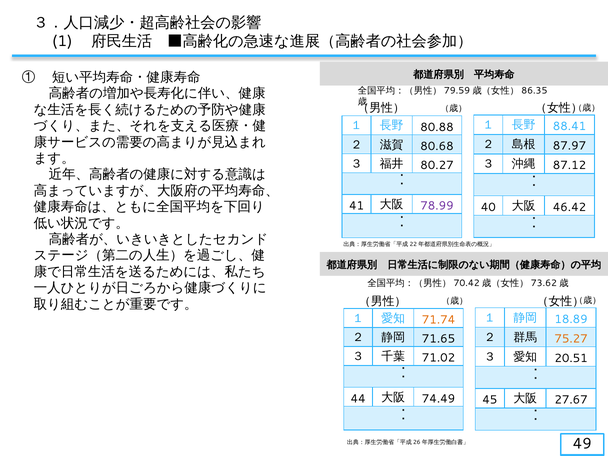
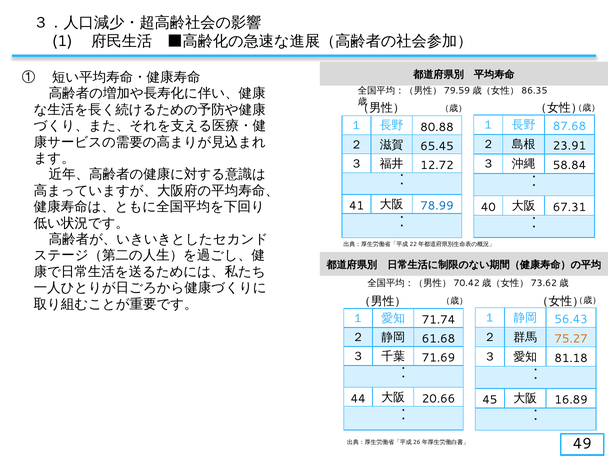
88.41: 88.41 -> 87.68
87.97: 87.97 -> 23.91
80.68: 80.68 -> 65.45
80.27: 80.27 -> 12.72
87.12: 87.12 -> 58.84
78.99 colour: purple -> blue
46.42: 46.42 -> 67.31
18.89: 18.89 -> 56.43
71.74 colour: orange -> black
71.65: 71.65 -> 61.68
71.02: 71.02 -> 71.69
20.51: 20.51 -> 81.18
74.49: 74.49 -> 20.66
27.67: 27.67 -> 16.89
